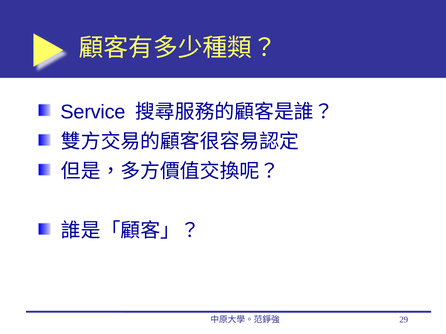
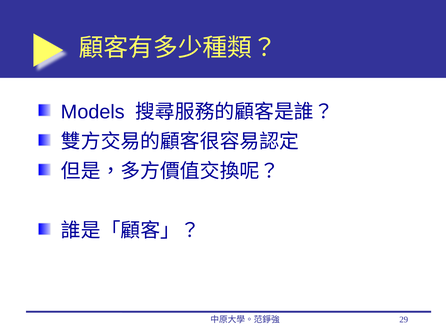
Service: Service -> Models
